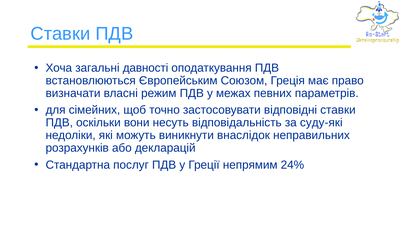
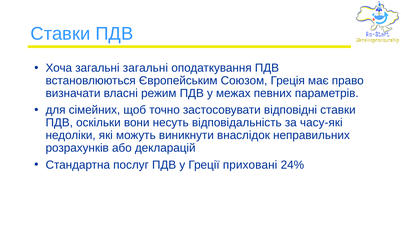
загальні давності: давності -> загальні
суду-які: суду-які -> часу-які
непрямим: непрямим -> приховані
